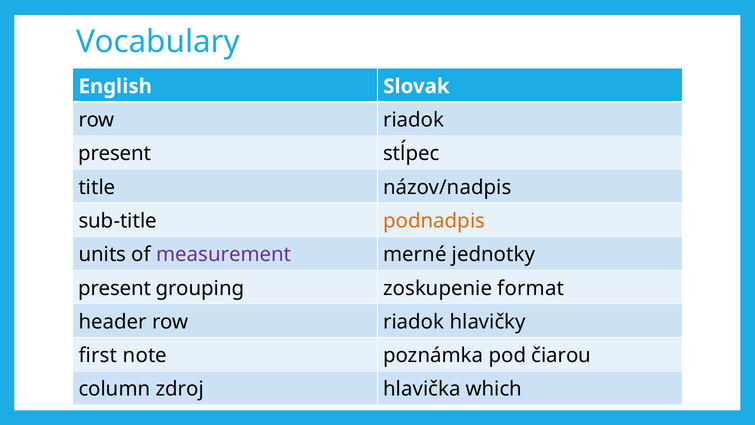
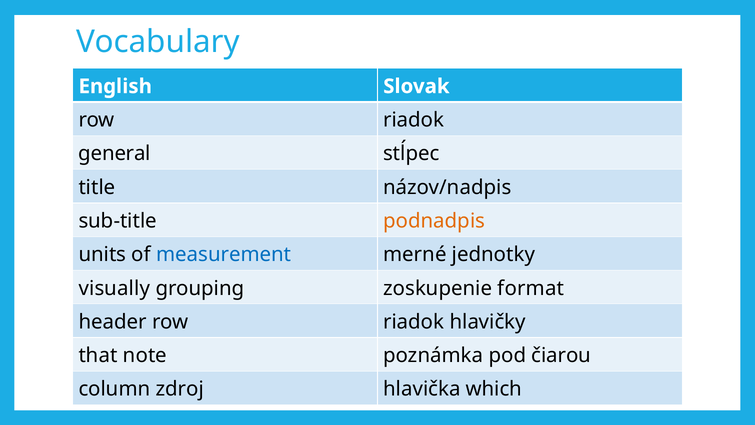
present at (115, 154): present -> general
measurement colour: purple -> blue
present at (115, 288): present -> visually
first: first -> that
